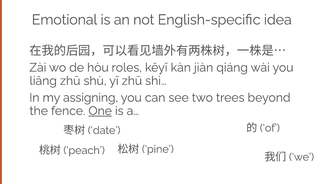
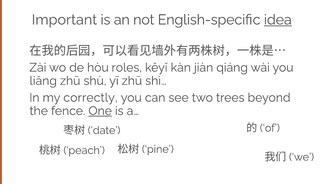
Emotional: Emotional -> Important
idea underline: none -> present
assigning: assigning -> correctly
